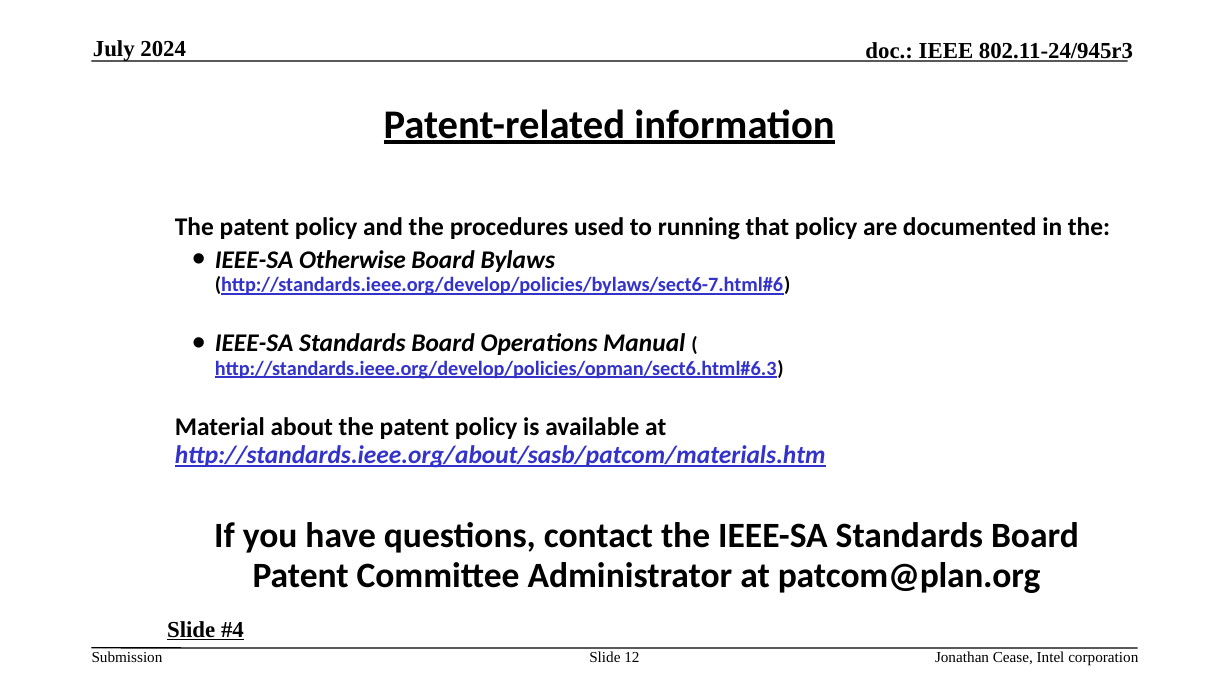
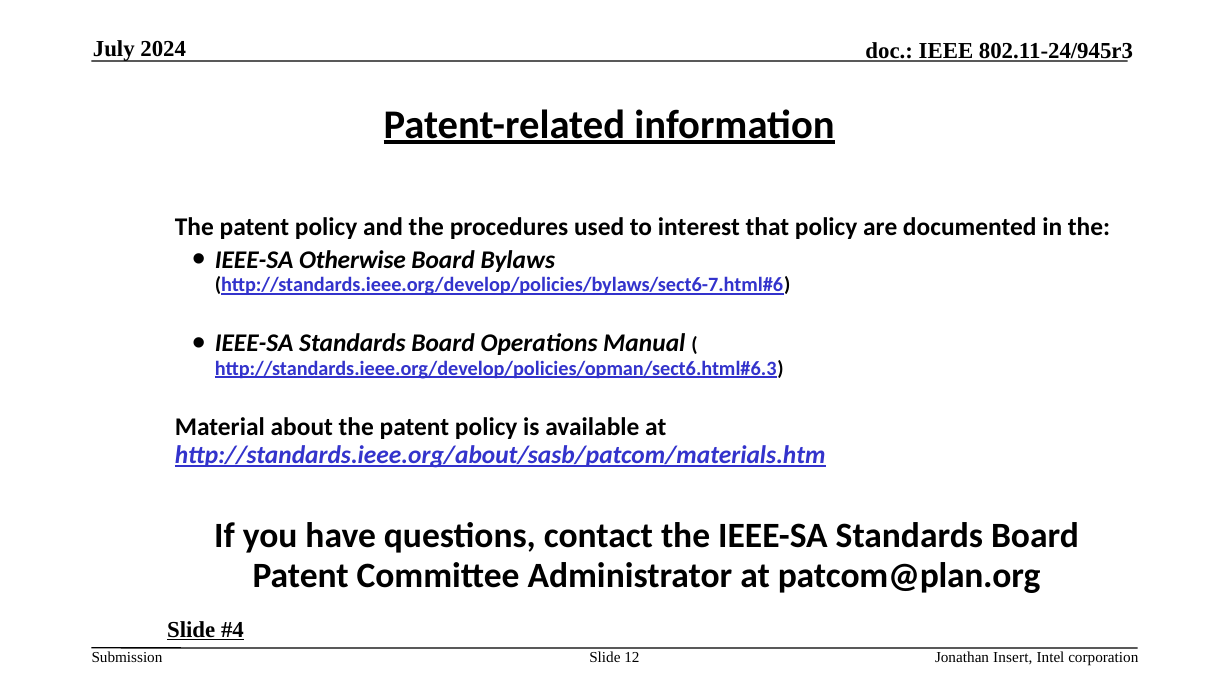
running: running -> interest
Cease: Cease -> Insert
